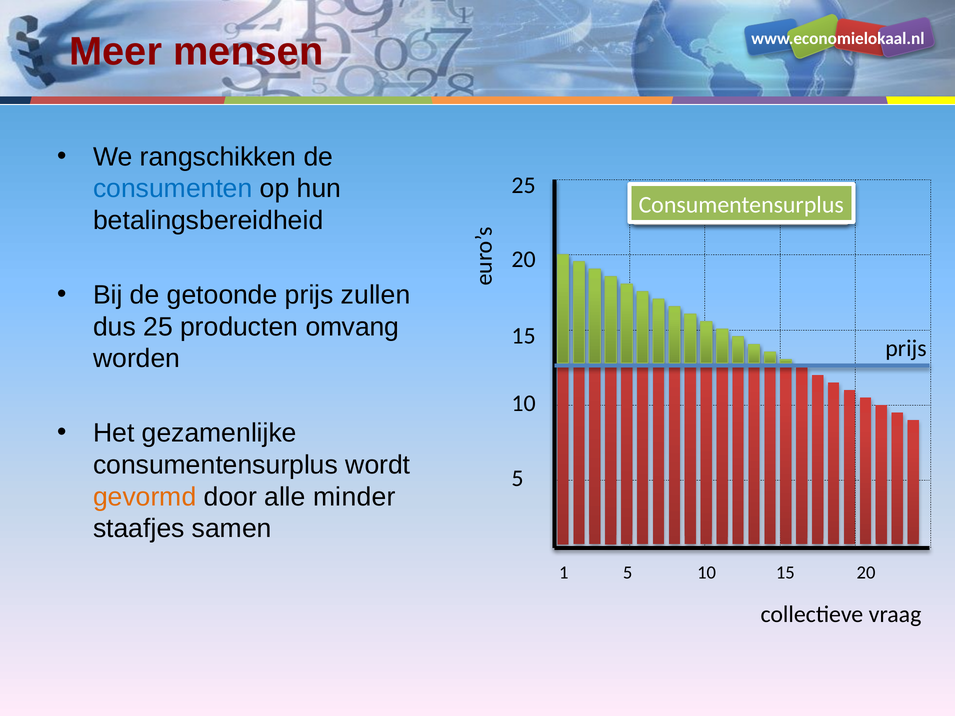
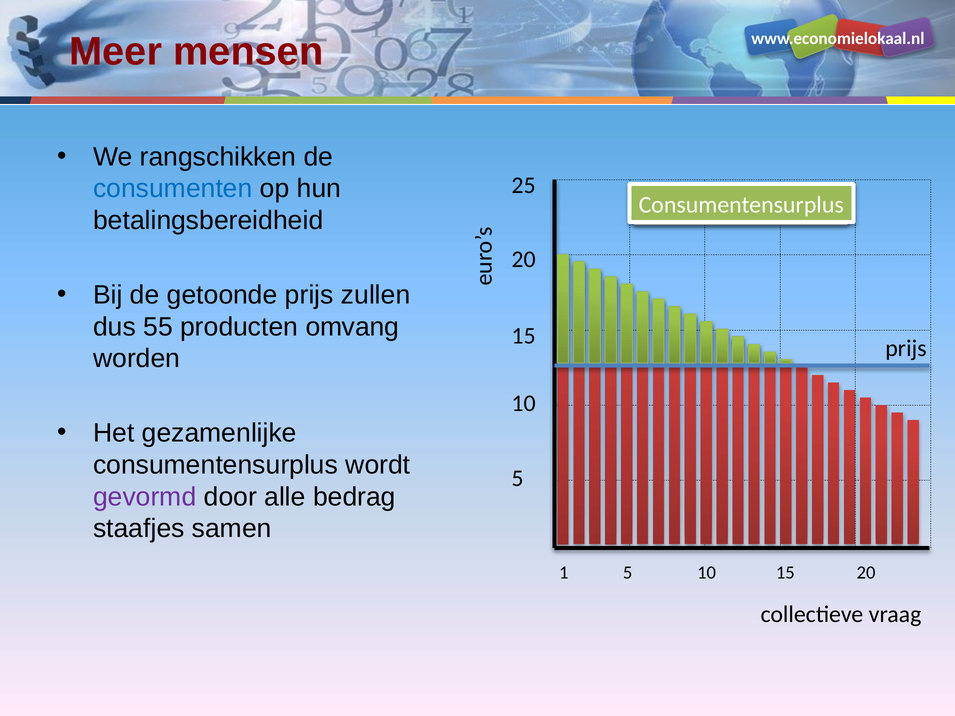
dus 25: 25 -> 55
gevormd colour: orange -> purple
minder: minder -> bedrag
